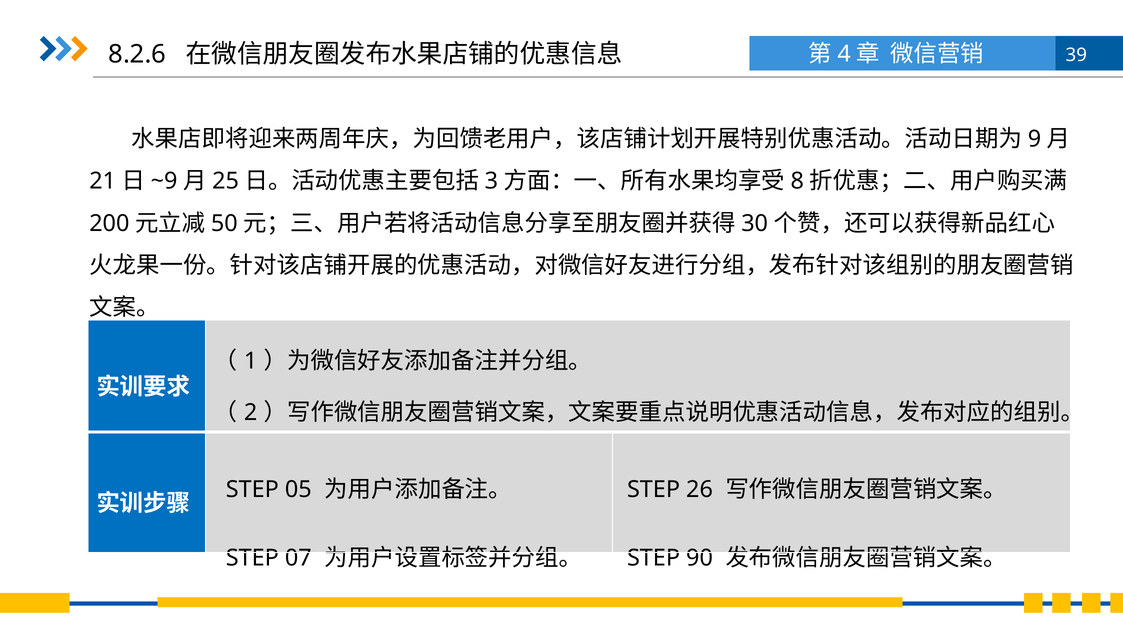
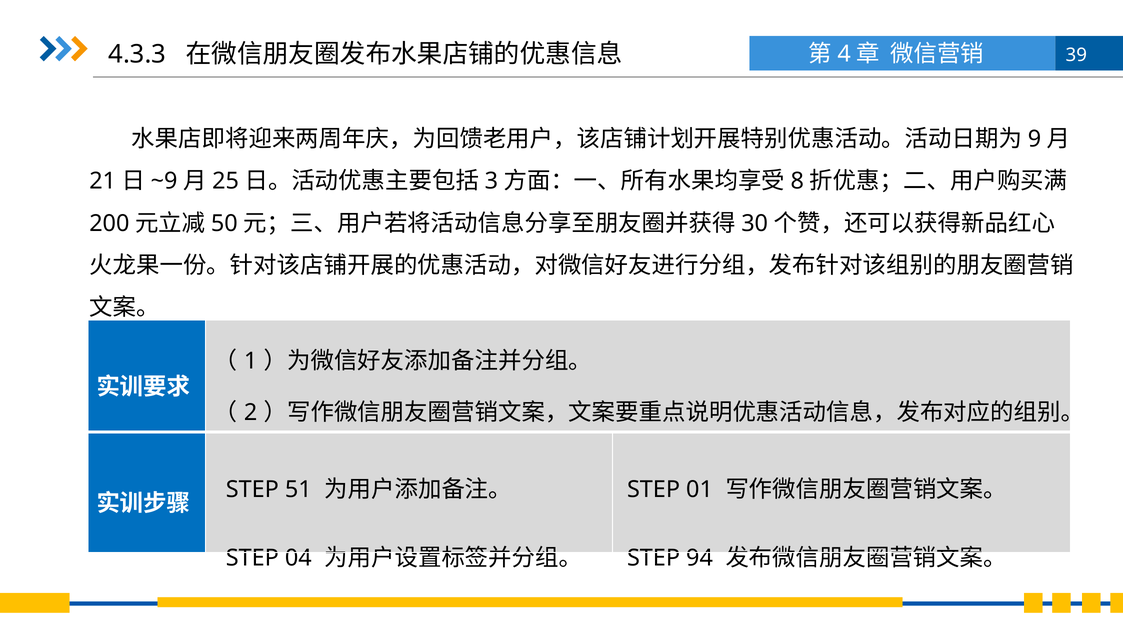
8.2.6: 8.2.6 -> 4.3.3
26: 26 -> 01
05: 05 -> 51
07: 07 -> 04
90: 90 -> 94
